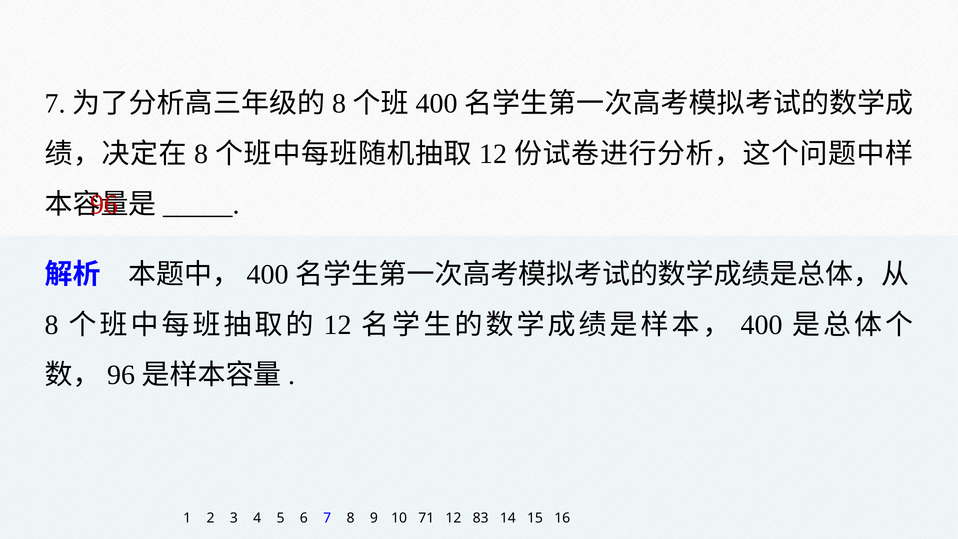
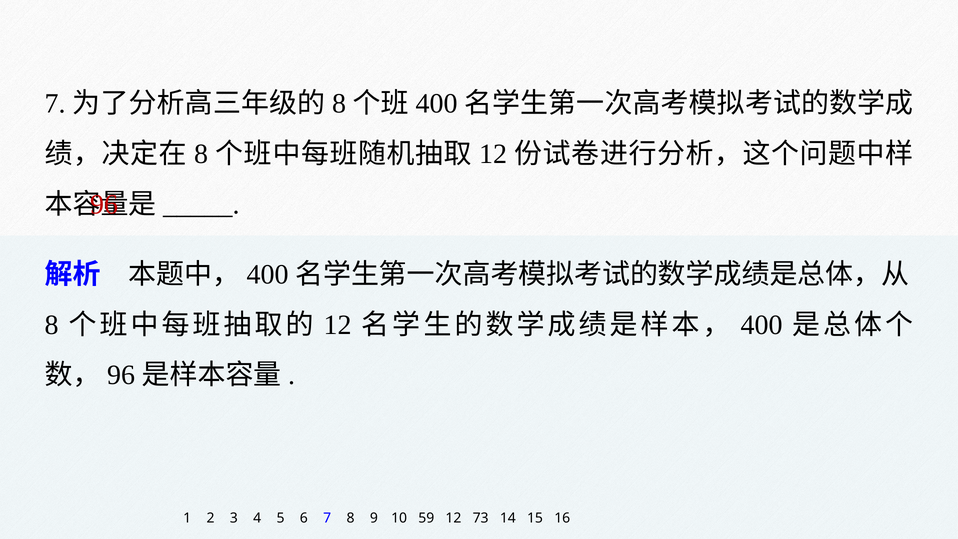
71: 71 -> 59
83: 83 -> 73
